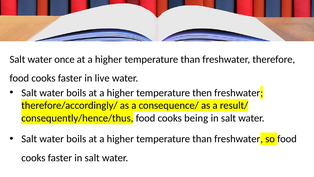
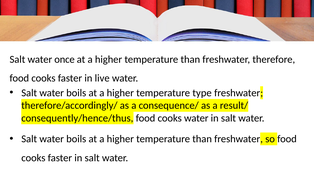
then: then -> type
cooks being: being -> water
